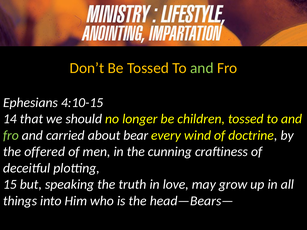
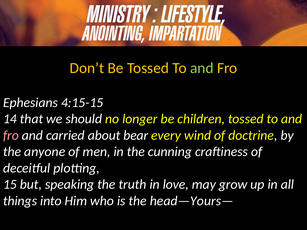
4:10-15: 4:10-15 -> 4:15-15
fro at (11, 136) colour: light green -> pink
offered: offered -> anyone
head—Bears—: head—Bears— -> head—Yours—
